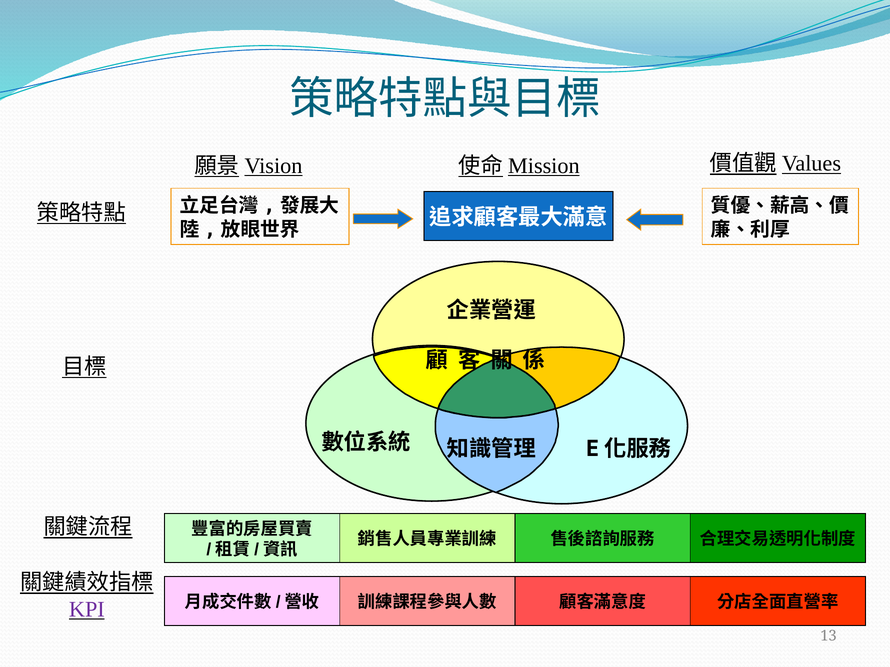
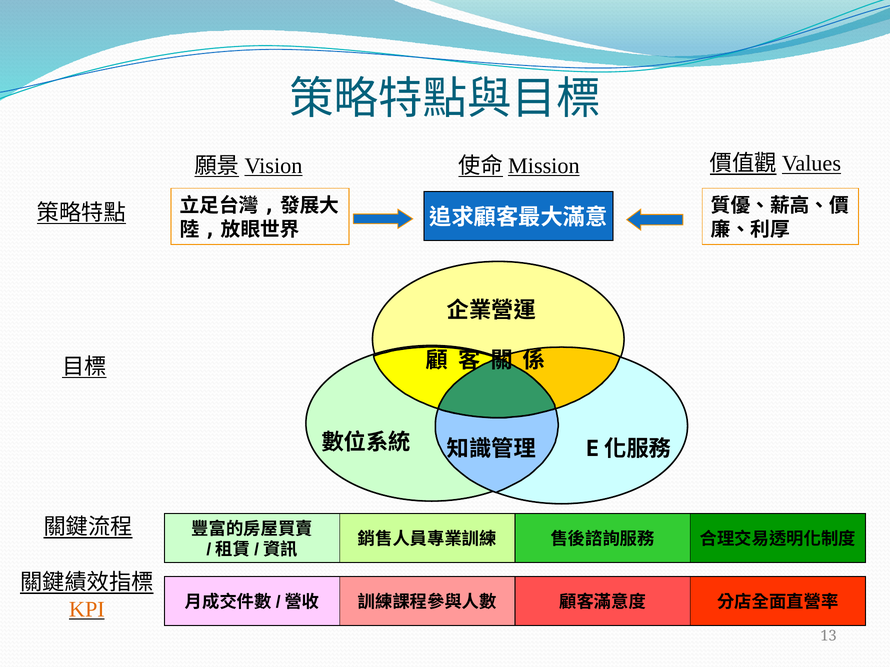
KPI colour: purple -> orange
